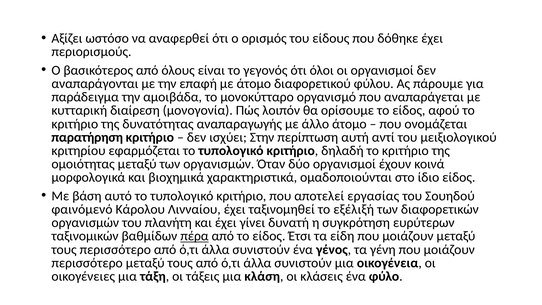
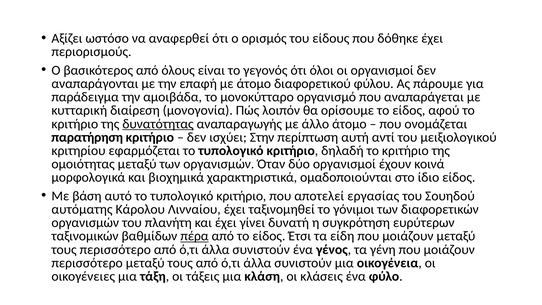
δυνατότητας underline: none -> present
φαινόμενό: φαινόμενό -> αυτόματης
εξέλιξή: εξέλιξή -> γόνιμοι
